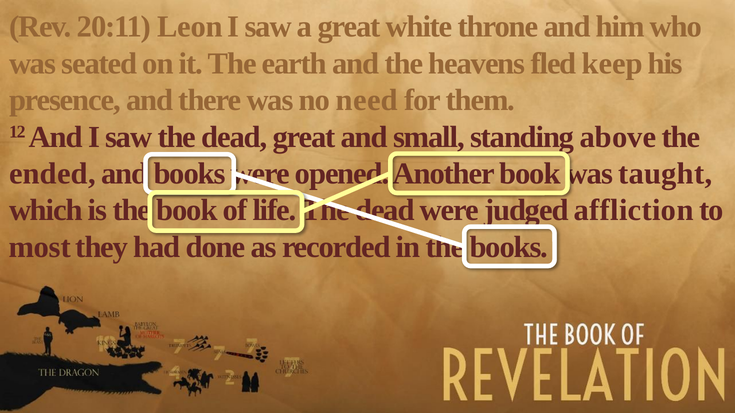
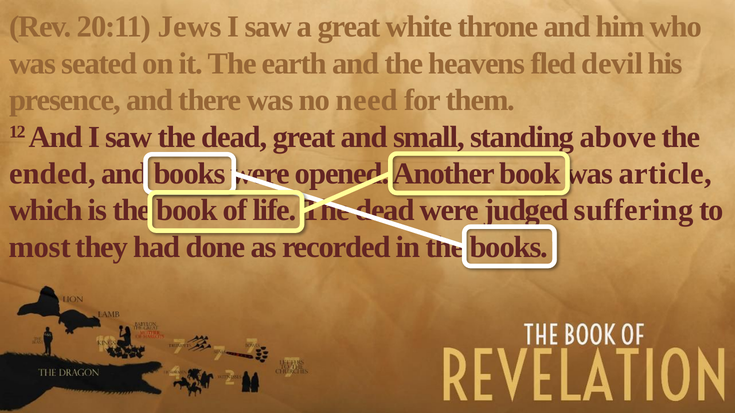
Leon: Leon -> Jews
keep: keep -> devil
taught: taught -> article
affliction: affliction -> suffering
